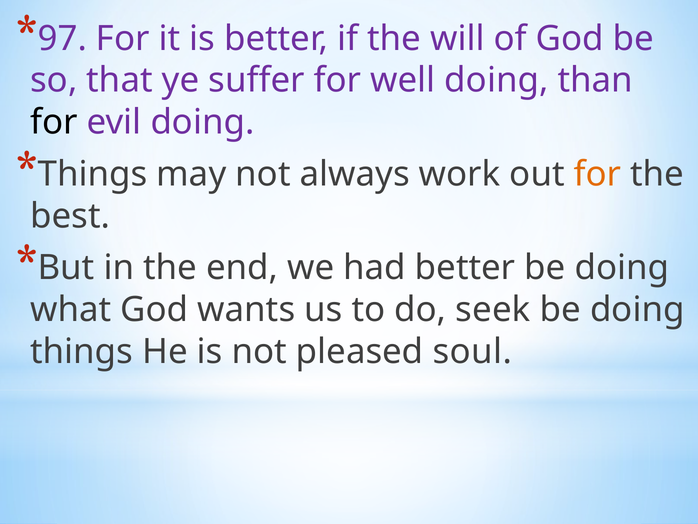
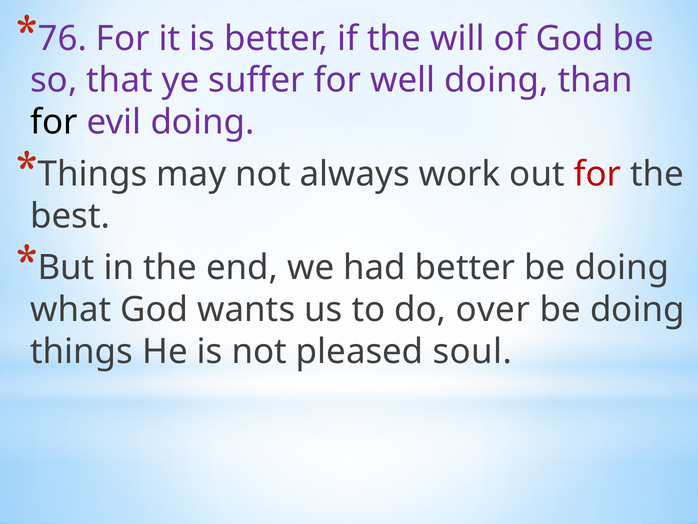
97: 97 -> 76
for at (598, 174) colour: orange -> red
seek: seek -> over
